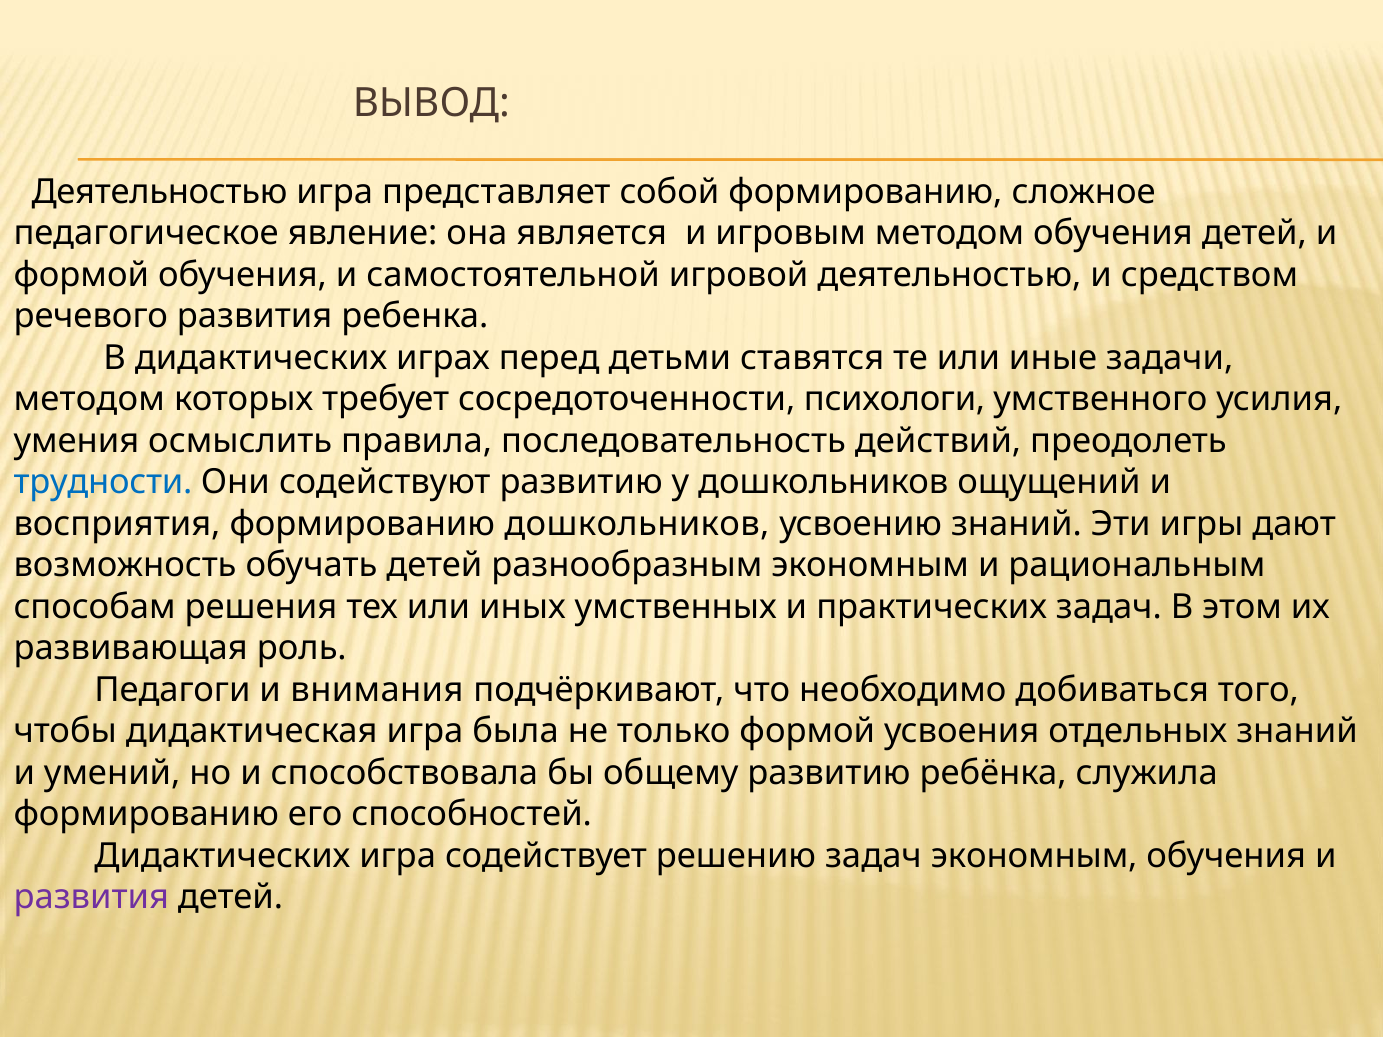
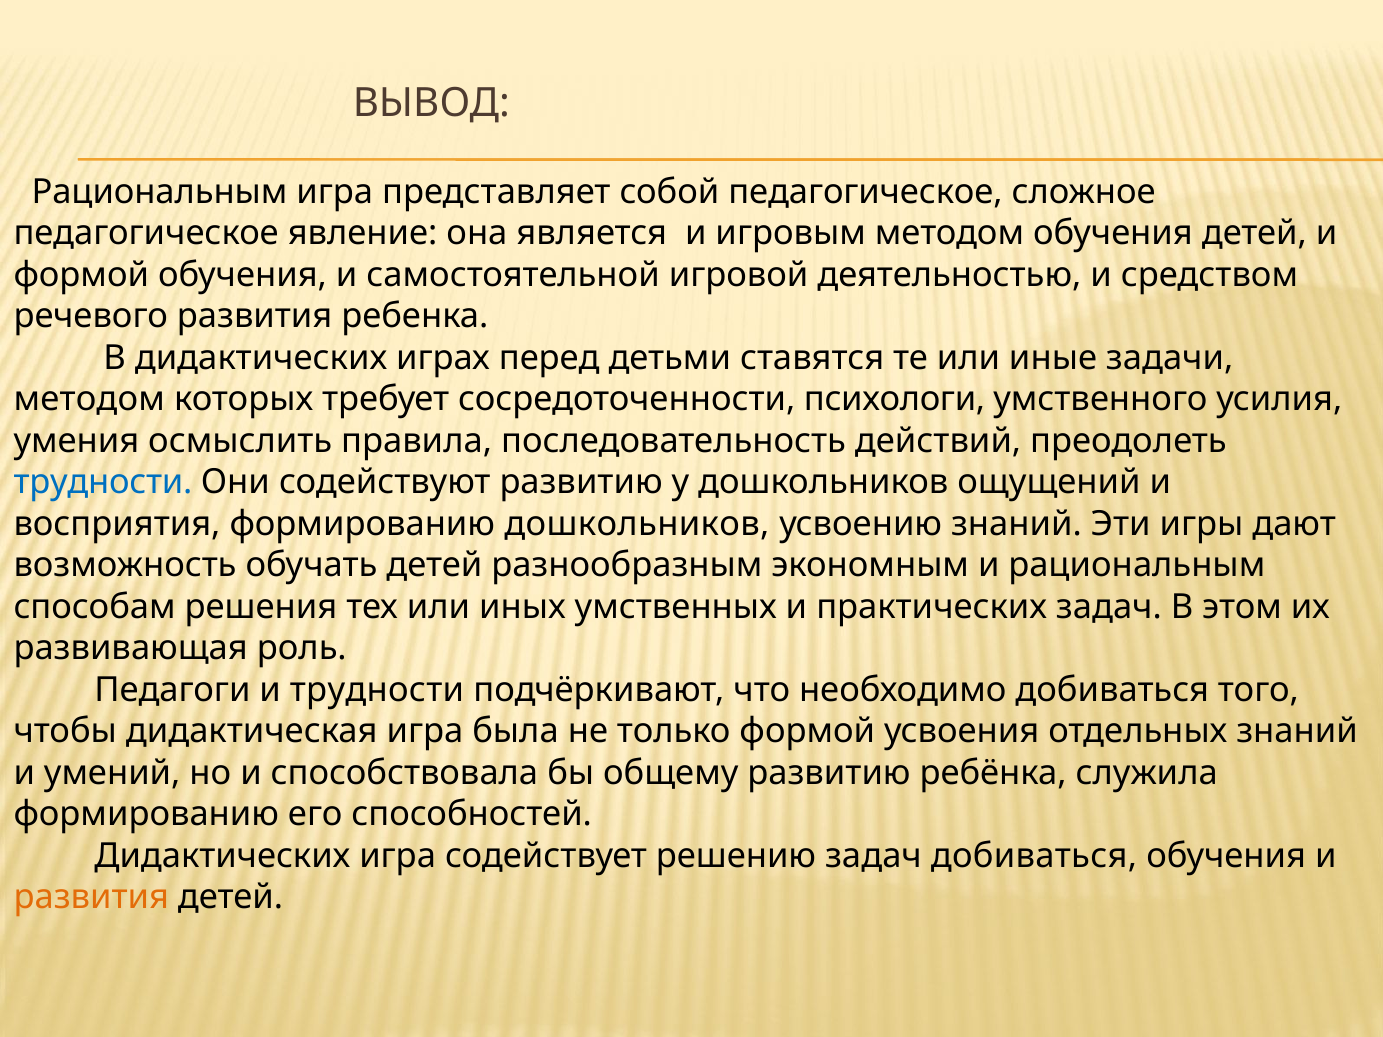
Деятельностью at (160, 192): Деятельностью -> Рациональным
собой формированию: формированию -> педагогическое
и внимания: внимания -> трудности
задач экономным: экономным -> добиваться
развития at (91, 897) colour: purple -> orange
